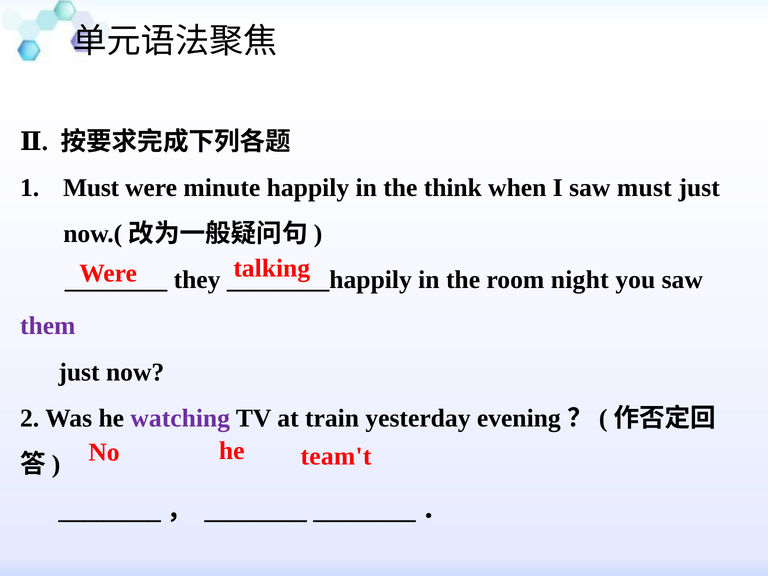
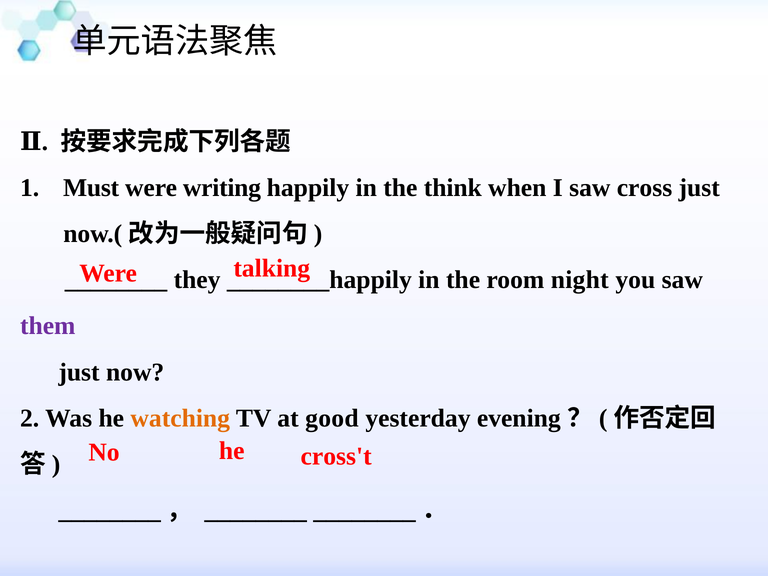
minute: minute -> writing
saw must: must -> cross
watching colour: purple -> orange
train: train -> good
team't: team't -> cross't
